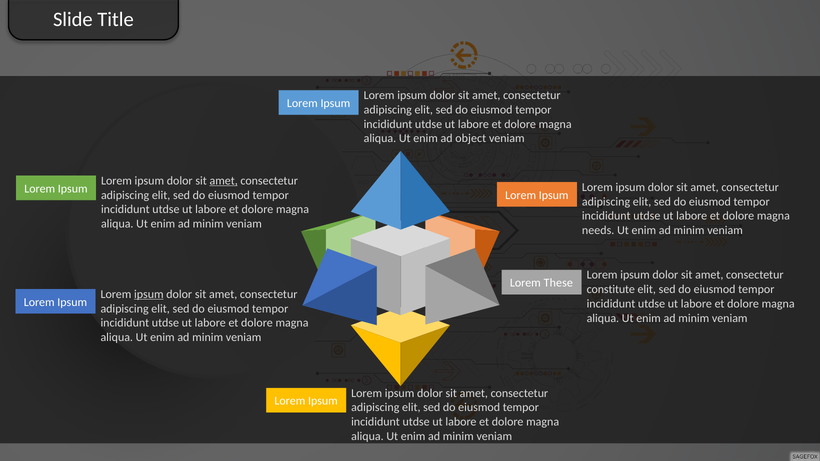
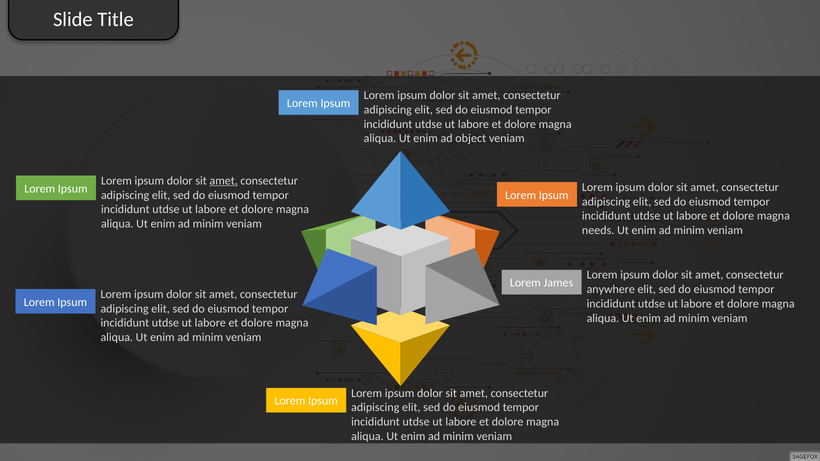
These: These -> James
constitute: constitute -> anywhere
ipsum at (149, 294) underline: present -> none
